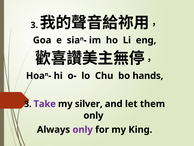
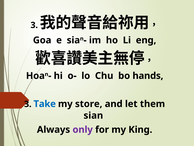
Take colour: purple -> blue
silver: silver -> store
only at (93, 115): only -> sian
